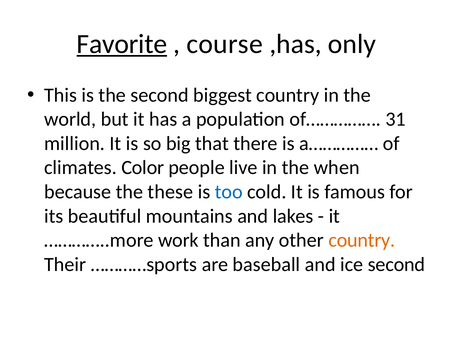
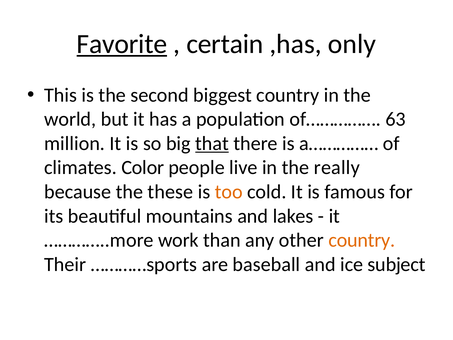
course: course -> certain
31: 31 -> 63
that underline: none -> present
when: when -> really
too colour: blue -> orange
ice second: second -> subject
